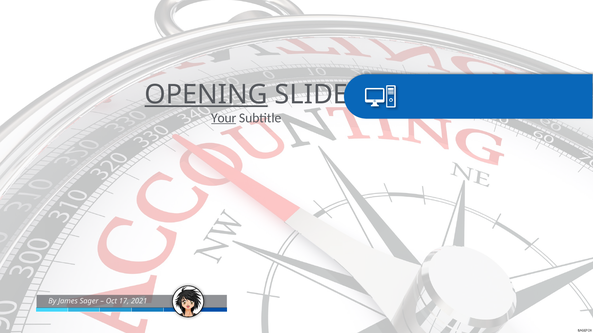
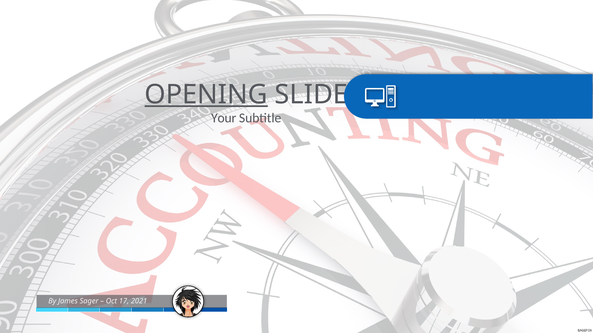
Your underline: present -> none
